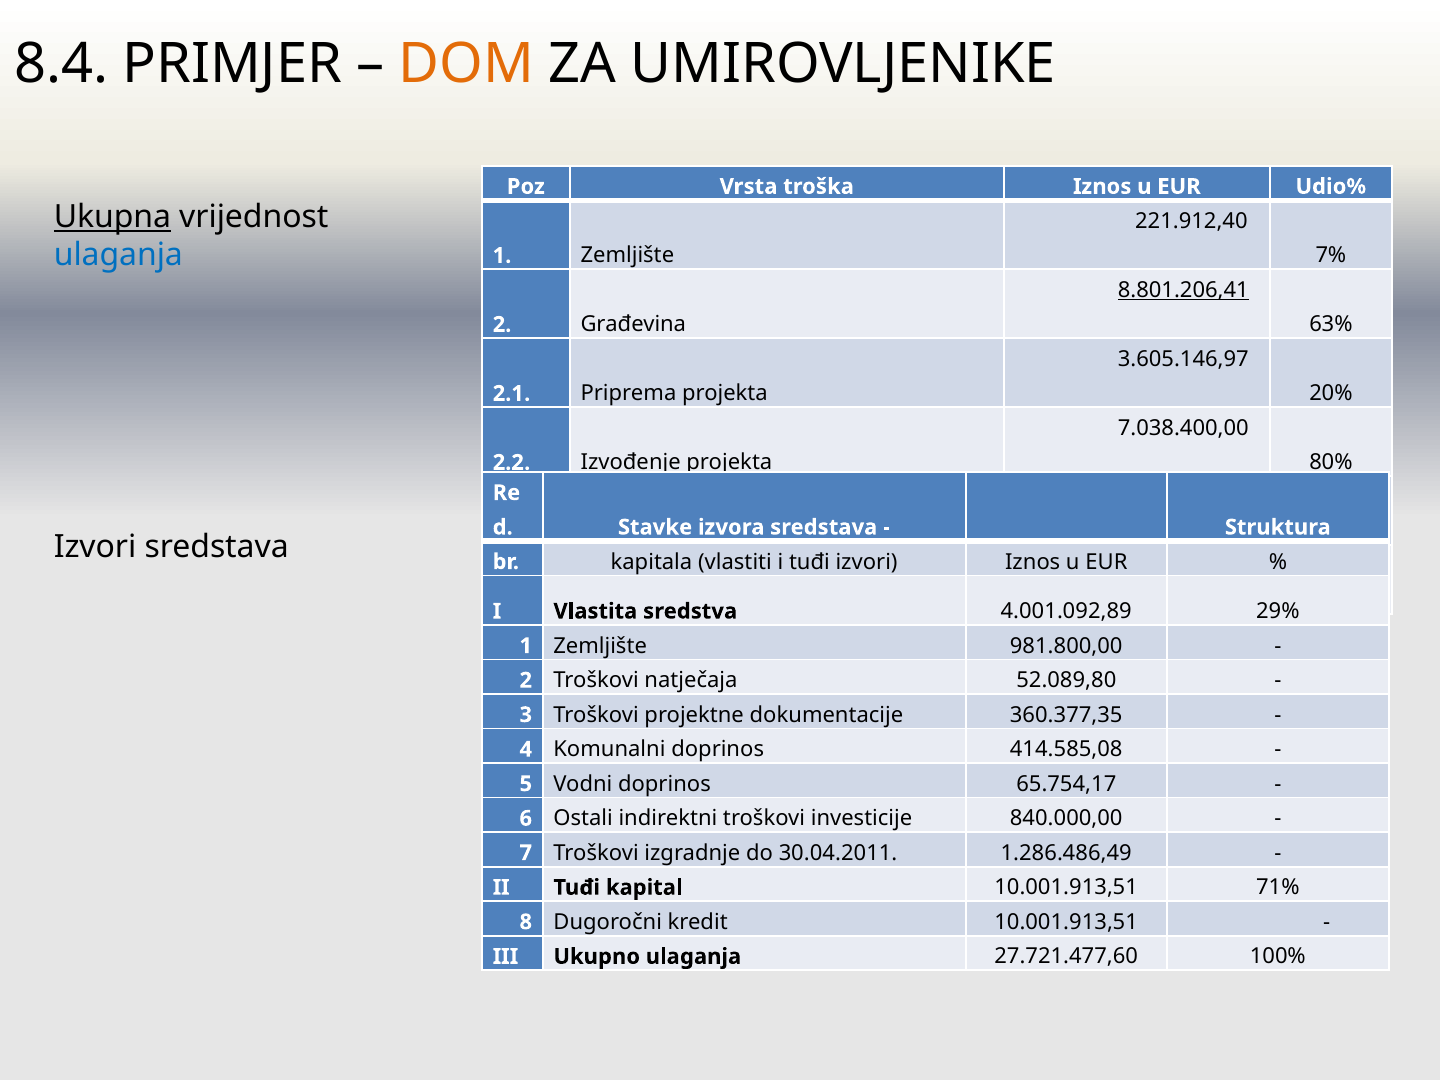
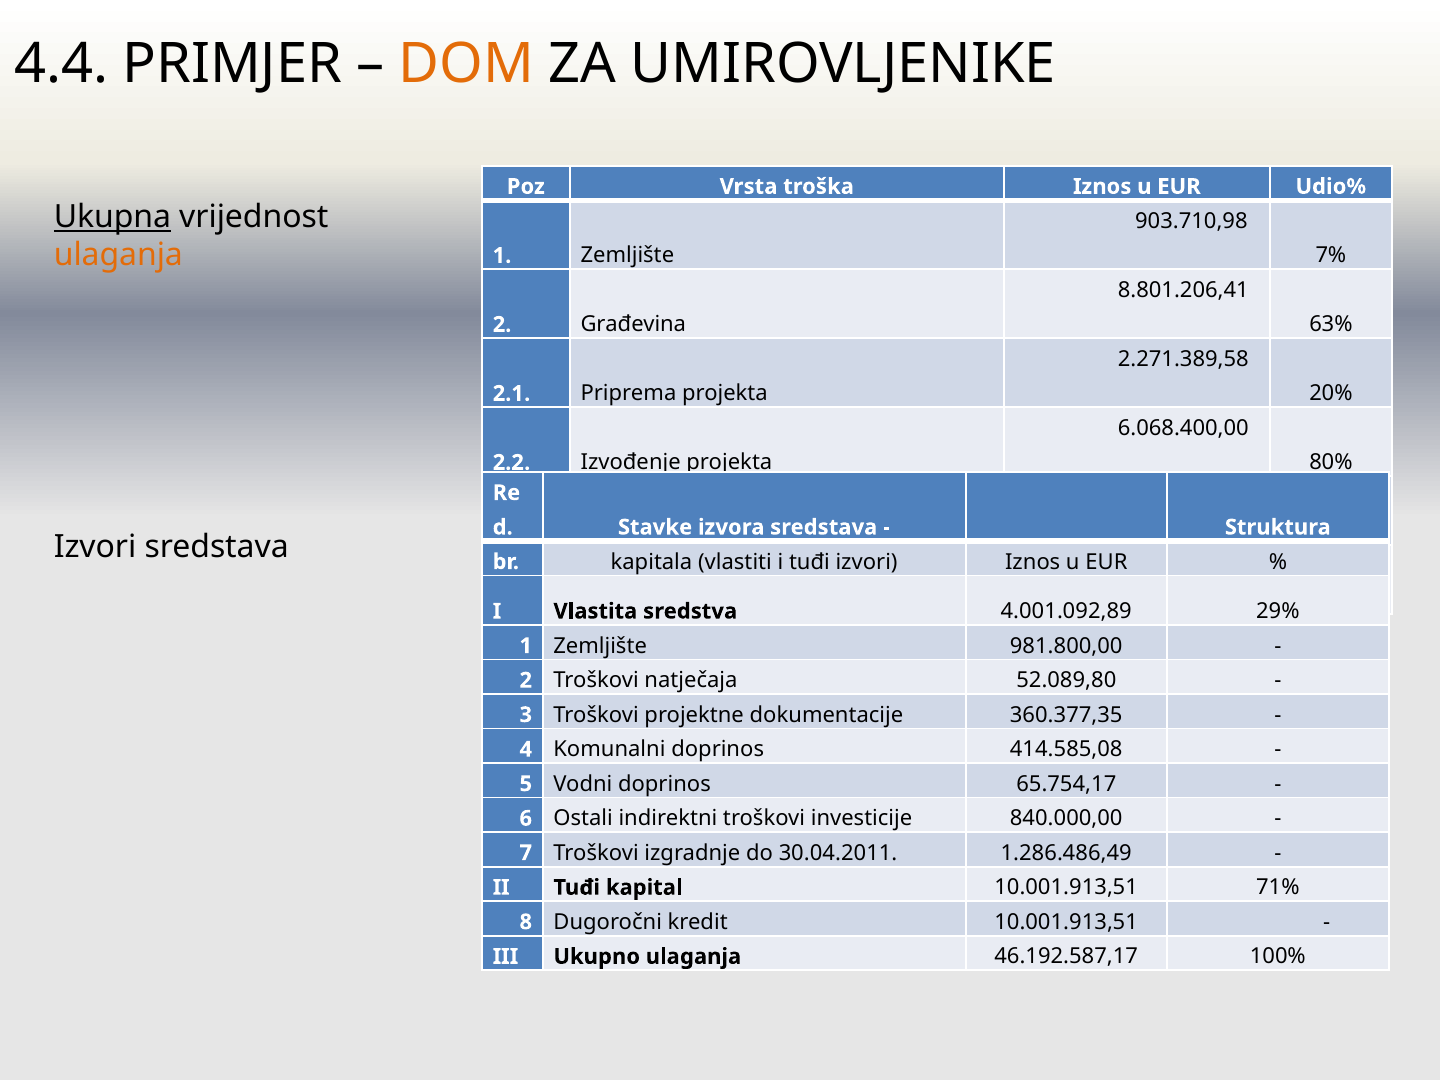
8.4: 8.4 -> 4.4
221.912,40: 221.912,40 -> 903.710,98
ulaganja at (118, 255) colour: blue -> orange
8.801.206,41 underline: present -> none
3.605.146,97: 3.605.146,97 -> 2.271.389,58
7.038.400,00: 7.038.400,00 -> 6.068.400,00
27.721.477,60: 27.721.477,60 -> 46.192.587,17
